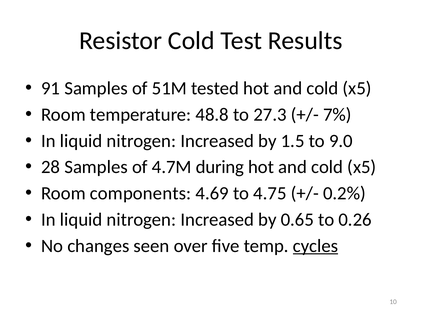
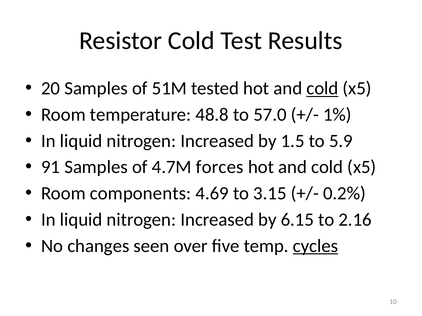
91: 91 -> 20
cold at (322, 89) underline: none -> present
27.3: 27.3 -> 57.0
7%: 7% -> 1%
9.0: 9.0 -> 5.9
28: 28 -> 91
during: during -> forces
4.75: 4.75 -> 3.15
0.65: 0.65 -> 6.15
0.26: 0.26 -> 2.16
